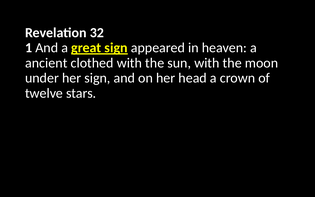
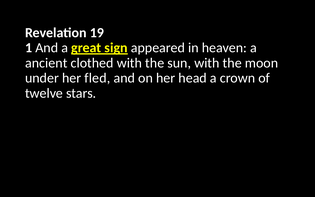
32: 32 -> 19
her sign: sign -> fled
